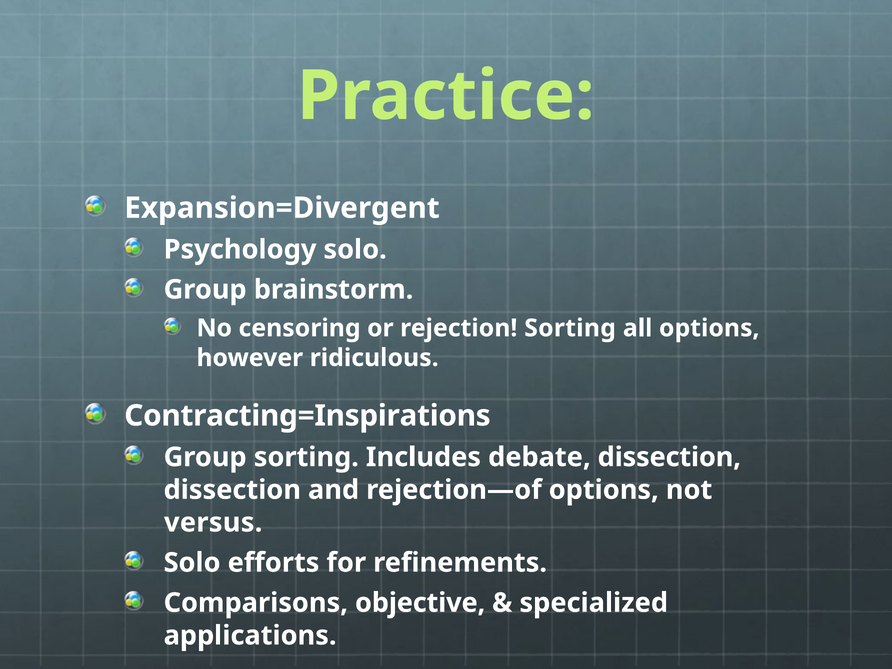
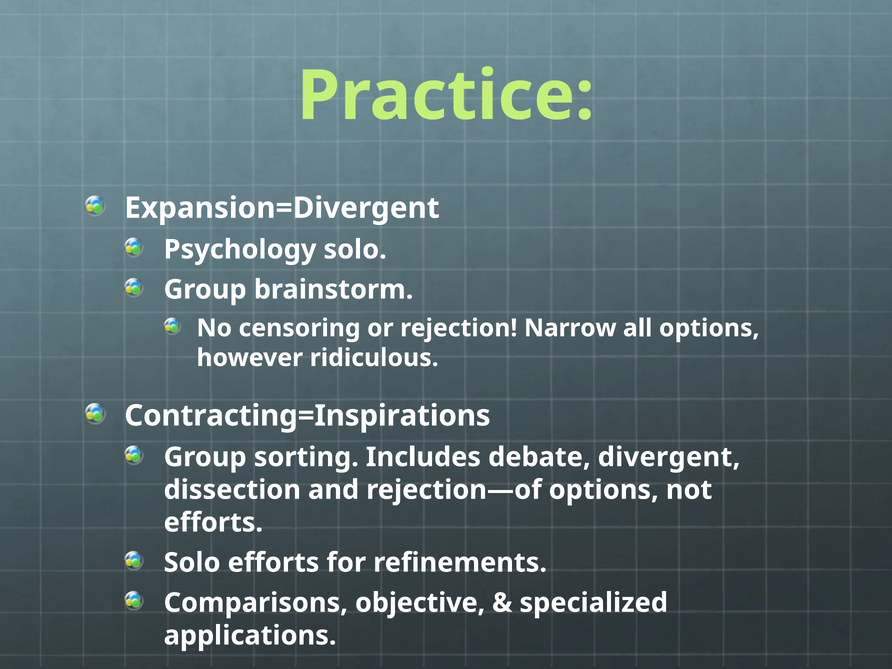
rejection Sorting: Sorting -> Narrow
debate dissection: dissection -> divergent
versus at (213, 523): versus -> efforts
